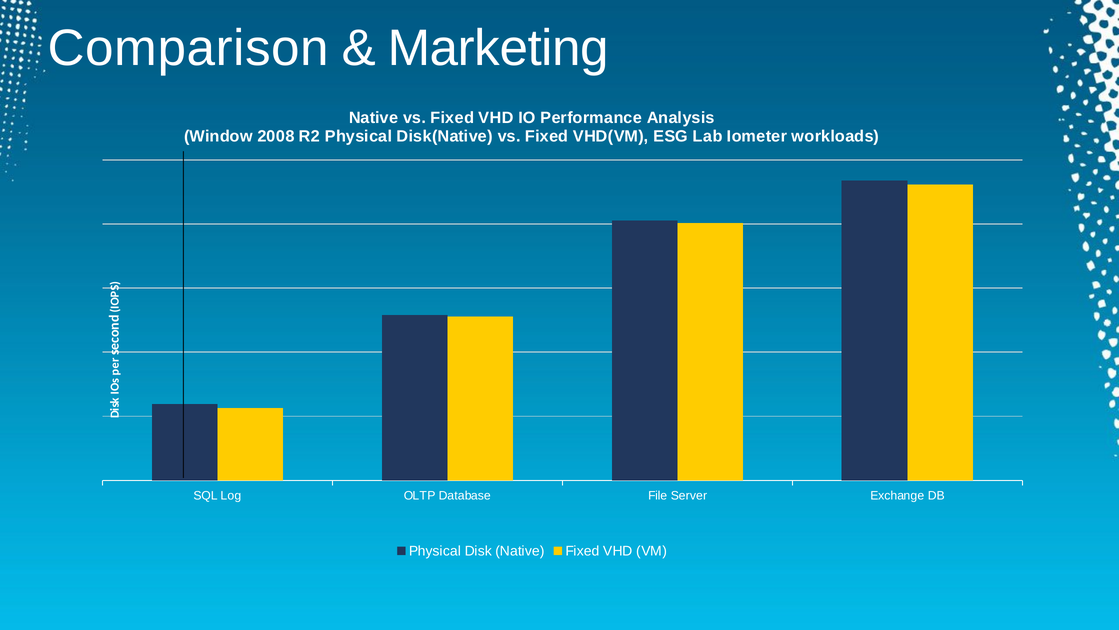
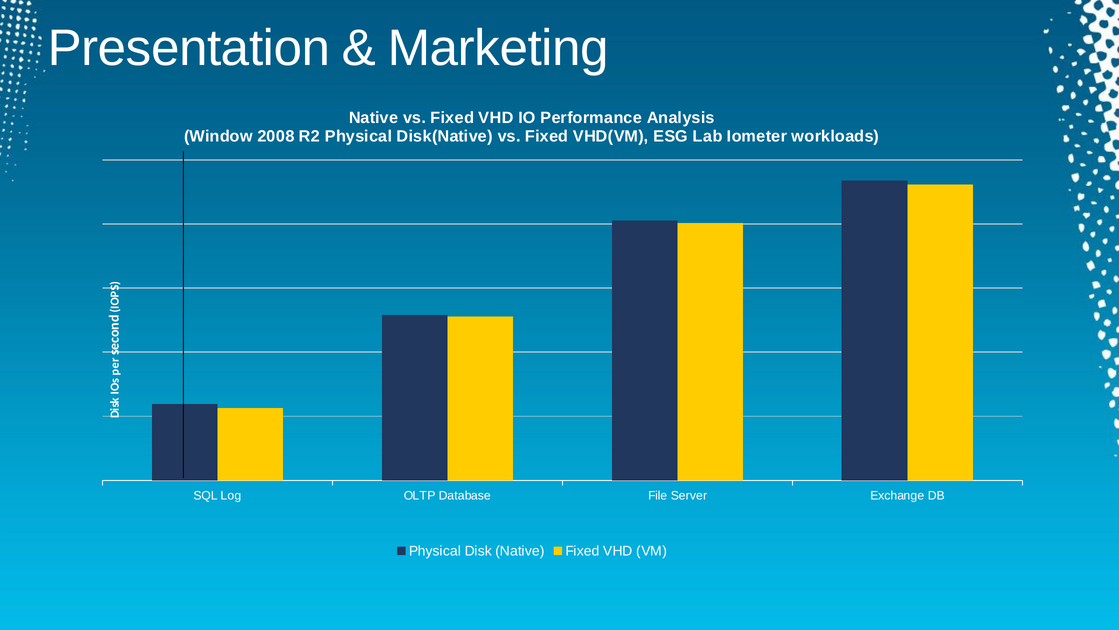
Comparison: Comparison -> Presentation
